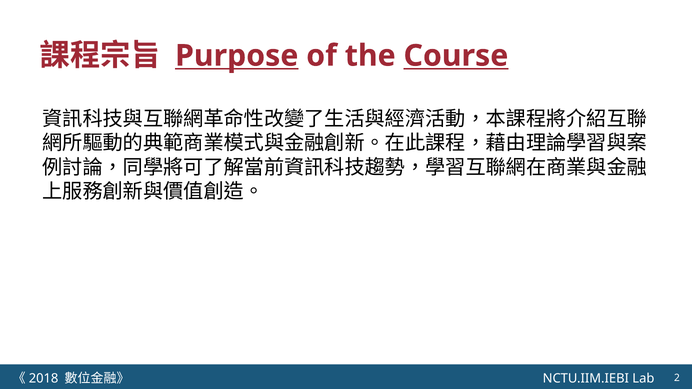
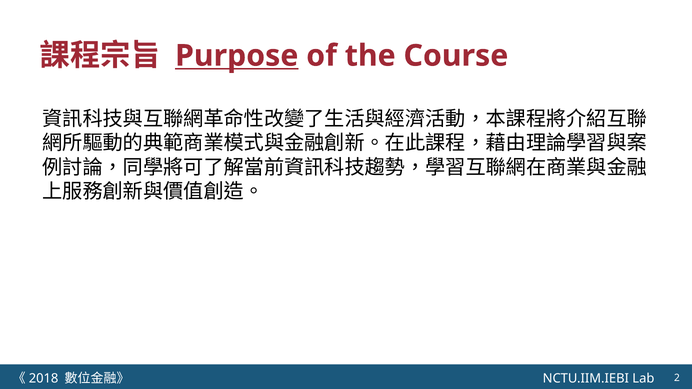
Course underline: present -> none
